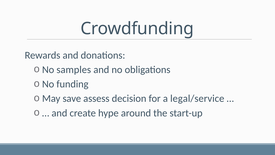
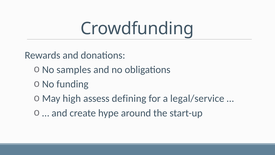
save: save -> high
decision: decision -> defining
